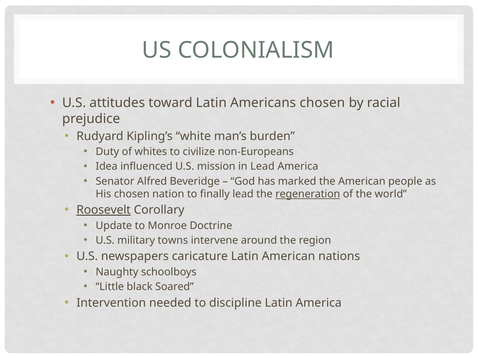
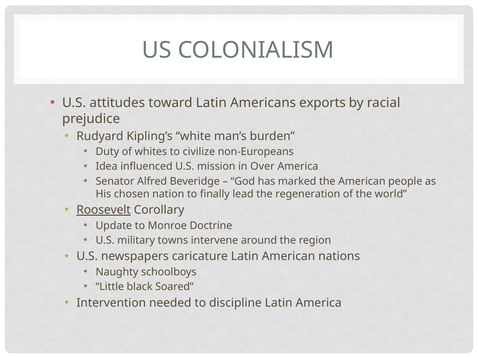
Americans chosen: chosen -> exports
in Lead: Lead -> Over
regeneration underline: present -> none
